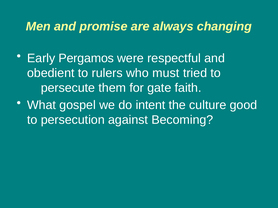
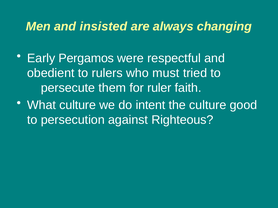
promise: promise -> insisted
gate: gate -> ruler
What gospel: gospel -> culture
Becoming: Becoming -> Righteous
